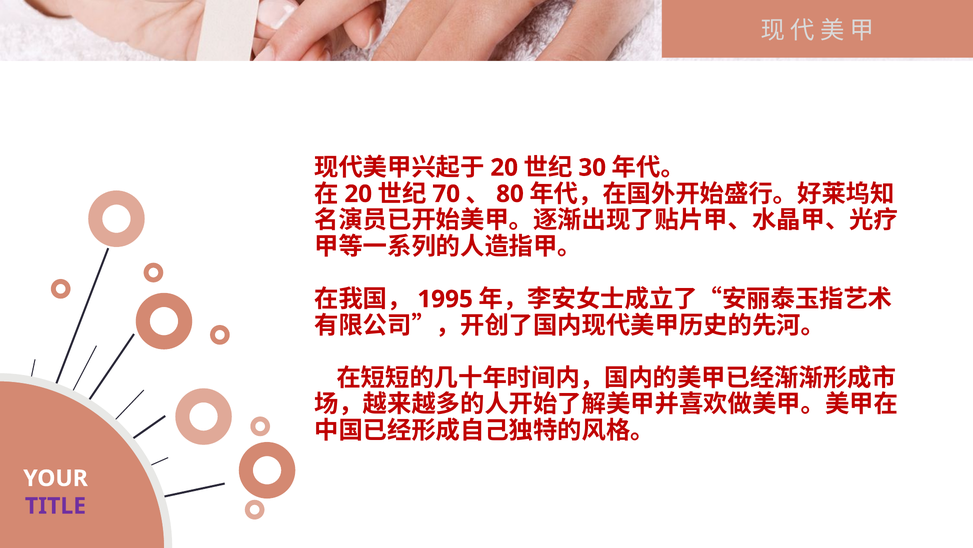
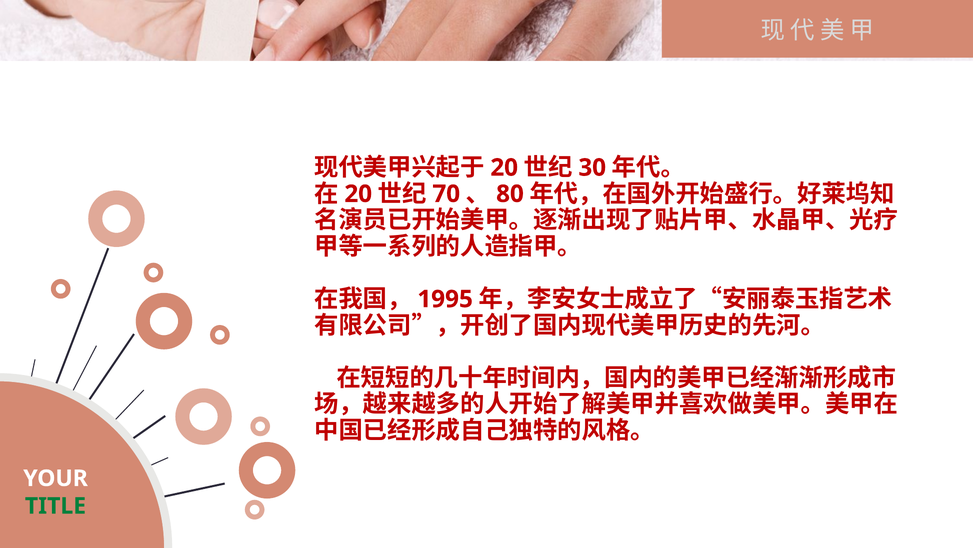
TITLE colour: purple -> green
